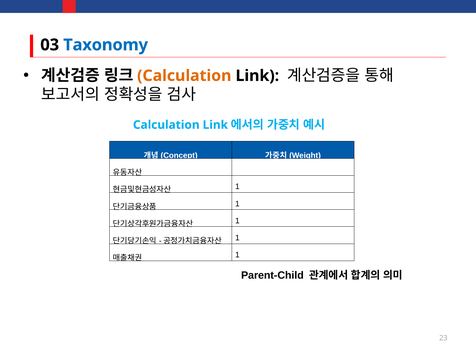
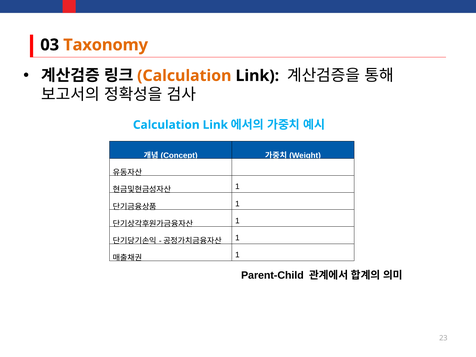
Taxonomy colour: blue -> orange
